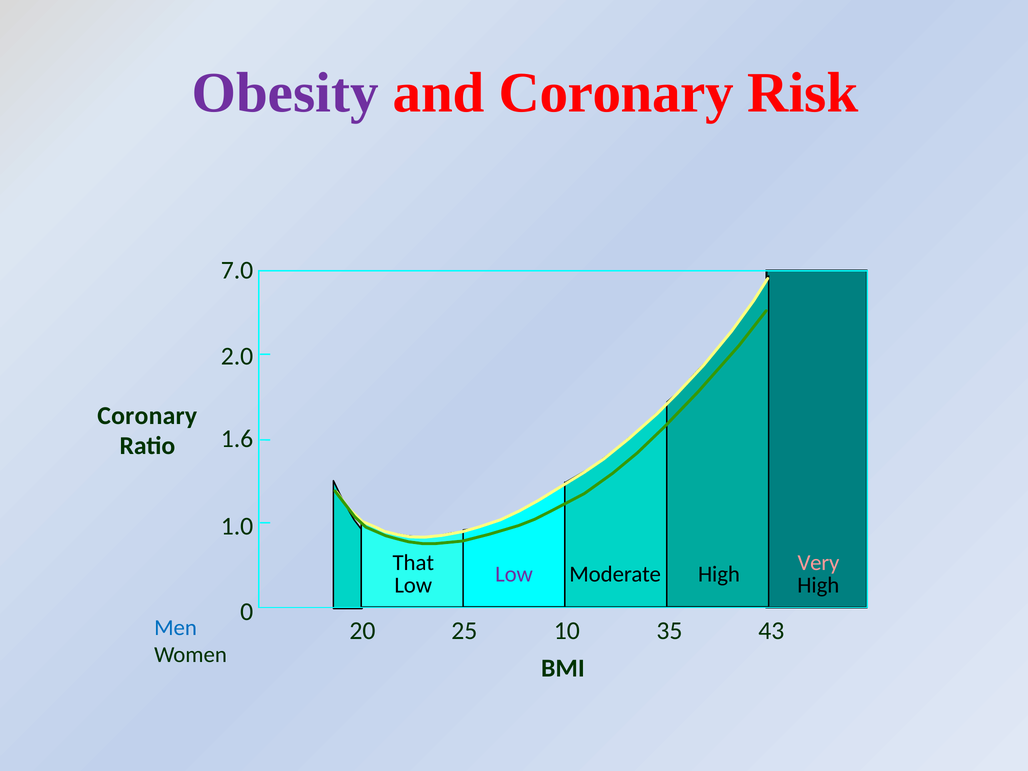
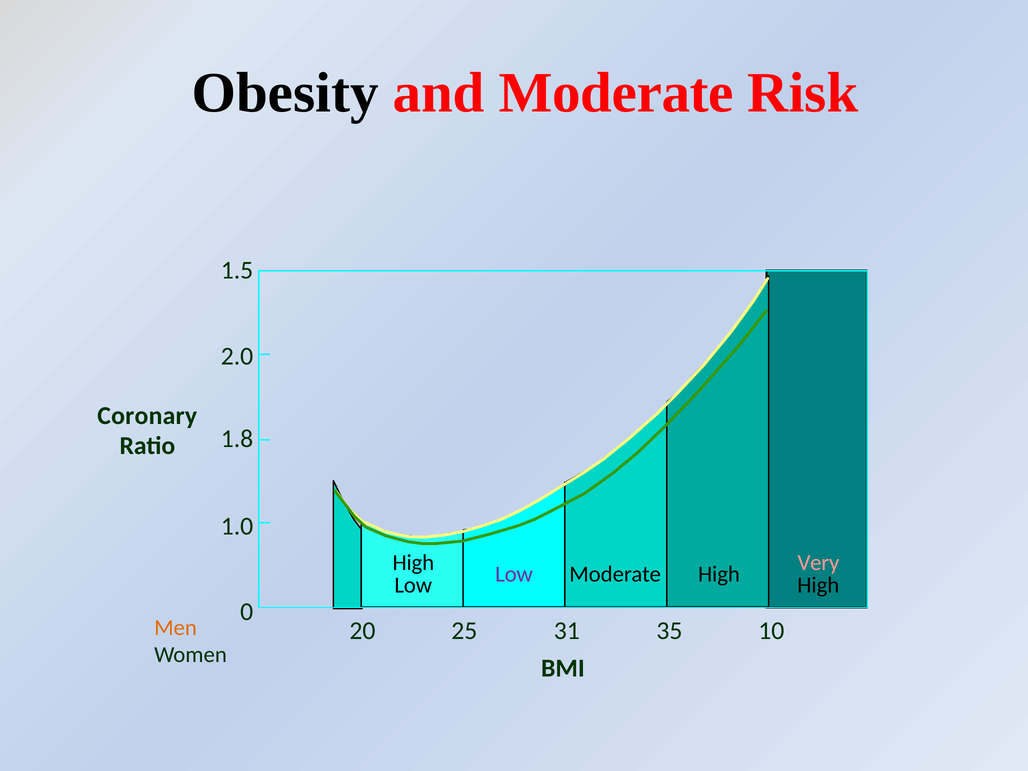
Obesity colour: purple -> black
and Coronary: Coronary -> Moderate
7.0: 7.0 -> 1.5
1.6: 1.6 -> 1.8
That at (413, 563): That -> High
Men colour: blue -> orange
10: 10 -> 31
43: 43 -> 10
